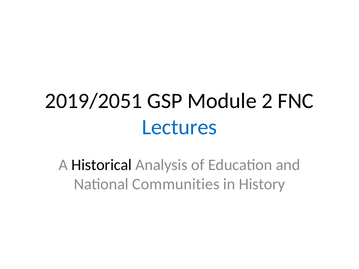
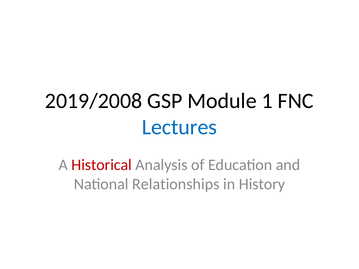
2019/2051: 2019/2051 -> 2019/2008
2: 2 -> 1
Historical colour: black -> red
Communities: Communities -> Relationships
